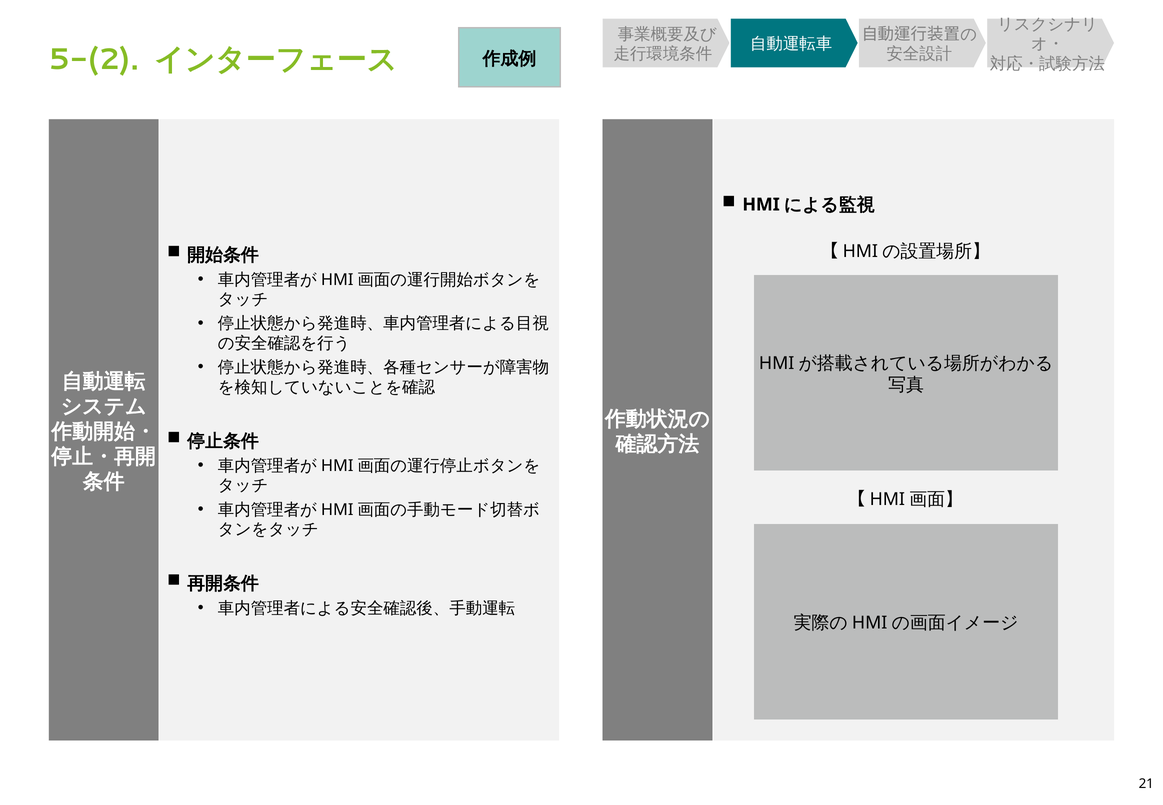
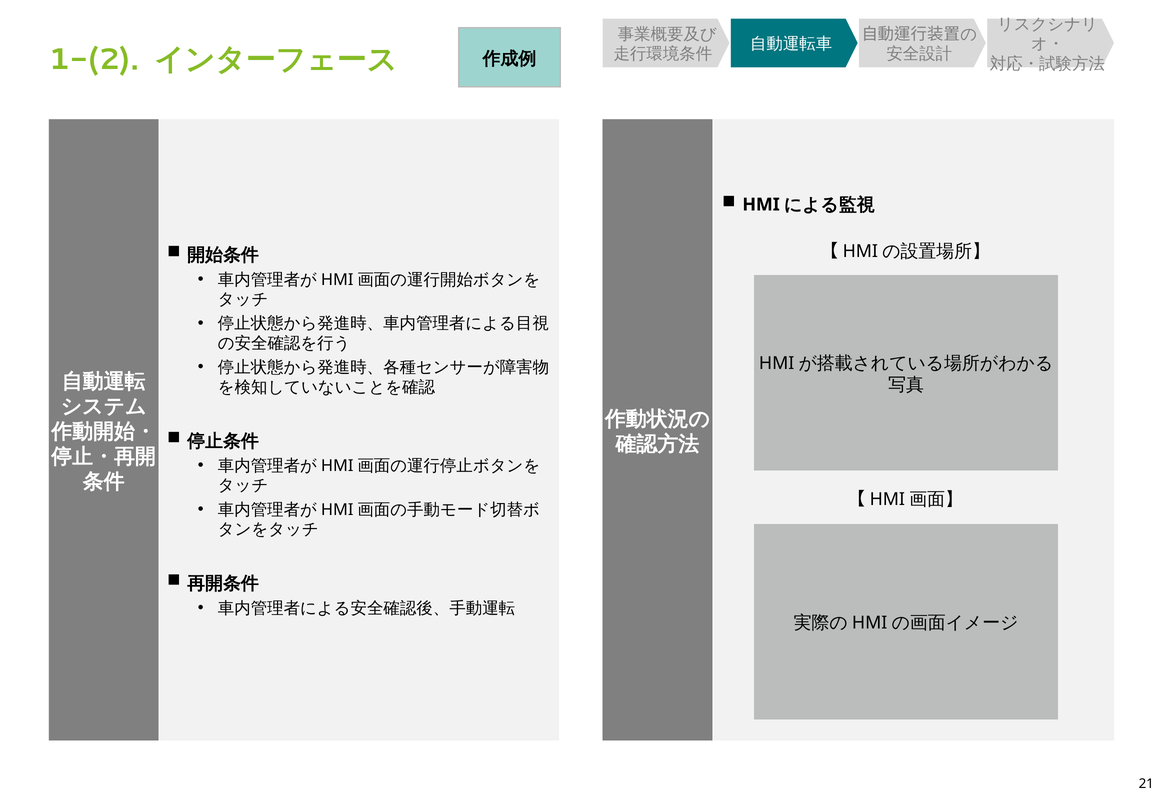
5-(2: 5-(2 -> 1-(2
